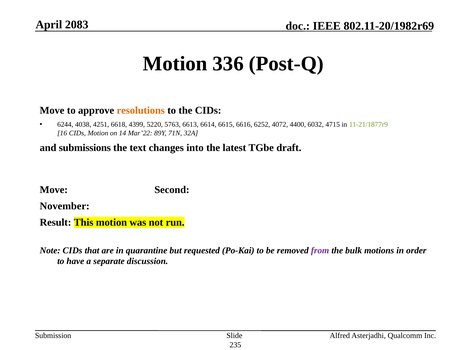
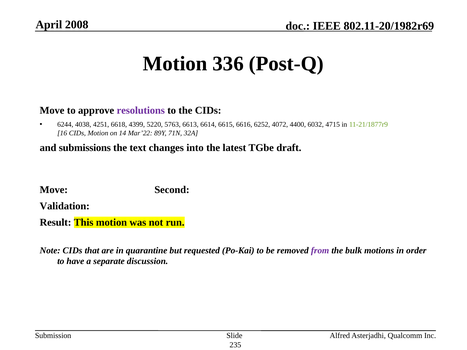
2083: 2083 -> 2008
resolutions colour: orange -> purple
November: November -> Validation
